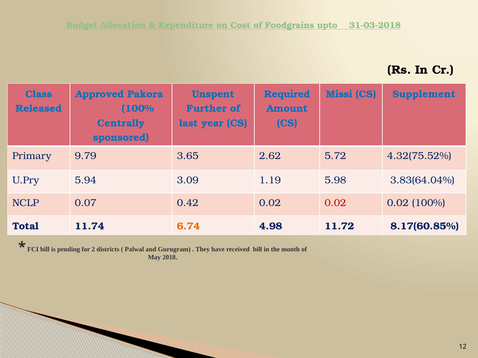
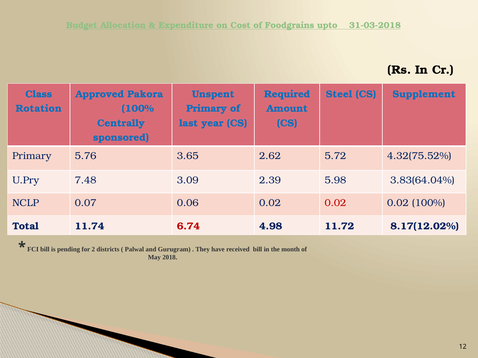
Missi: Missi -> Steel
Released: Released -> Rotation
Further at (206, 109): Further -> Primary
9.79: 9.79 -> 5.76
5.94: 5.94 -> 7.48
1.19: 1.19 -> 2.39
0.42: 0.42 -> 0.06
6.74 colour: orange -> red
8.17(60.85%: 8.17(60.85% -> 8.17(12.02%
